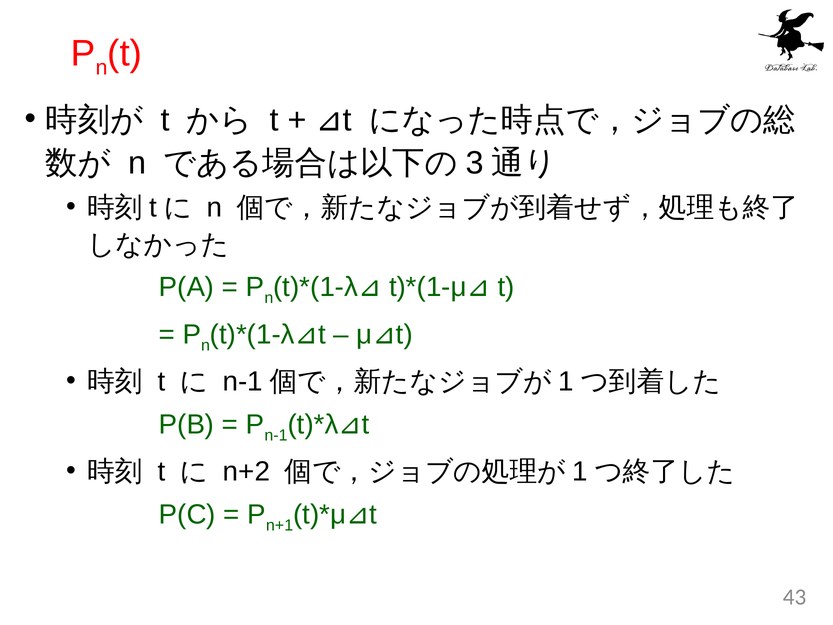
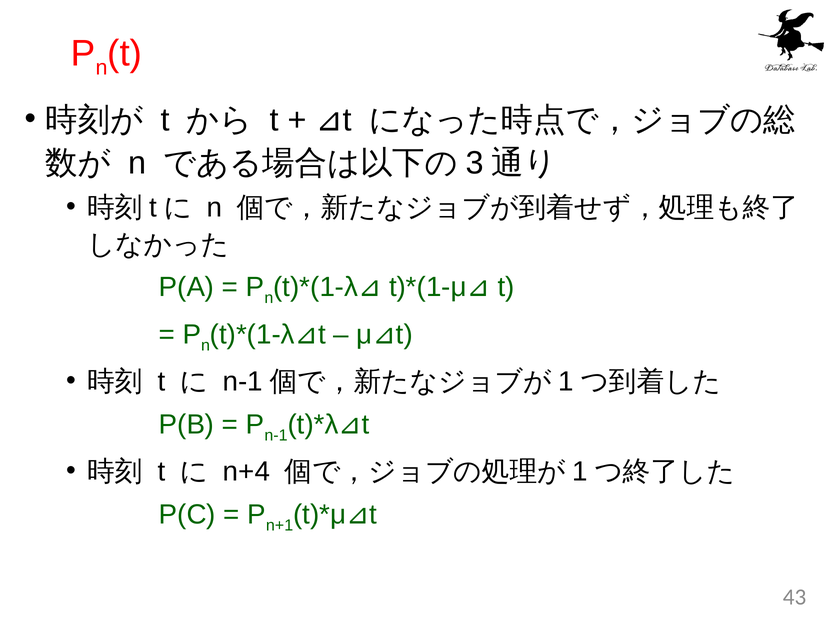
n+2: n+2 -> n+4
